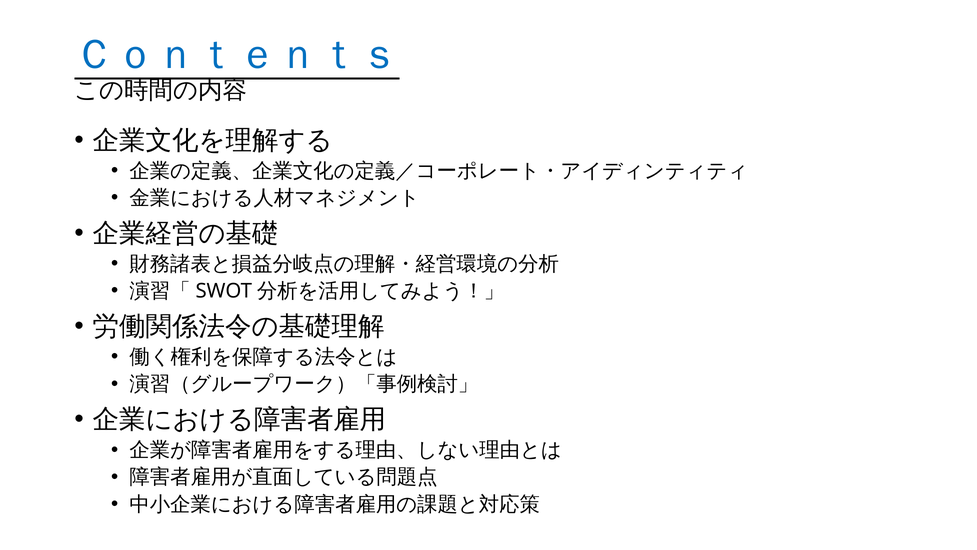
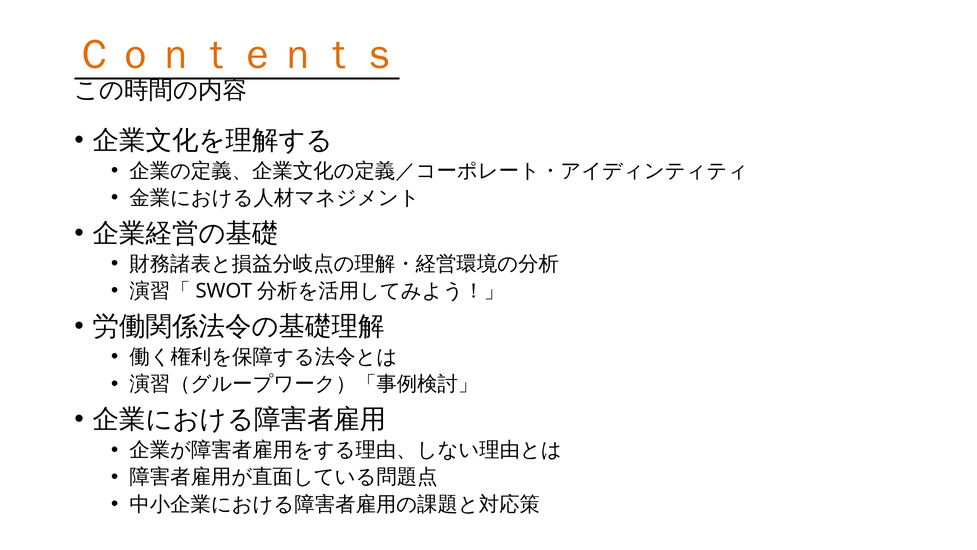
Ｃｏｎｔｅｎｔｓ colour: blue -> orange
